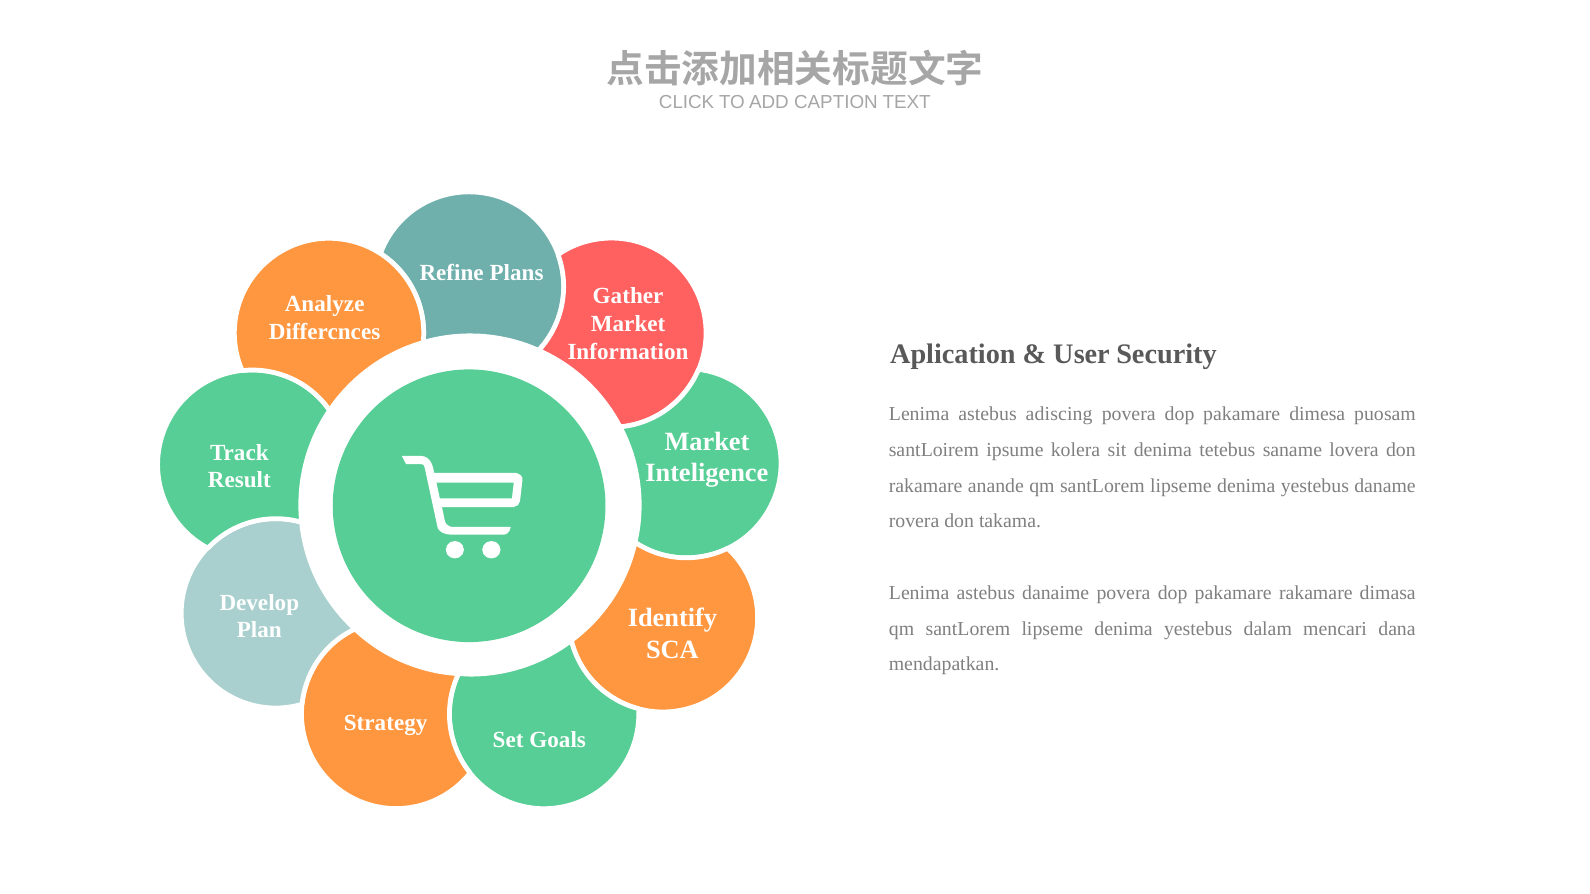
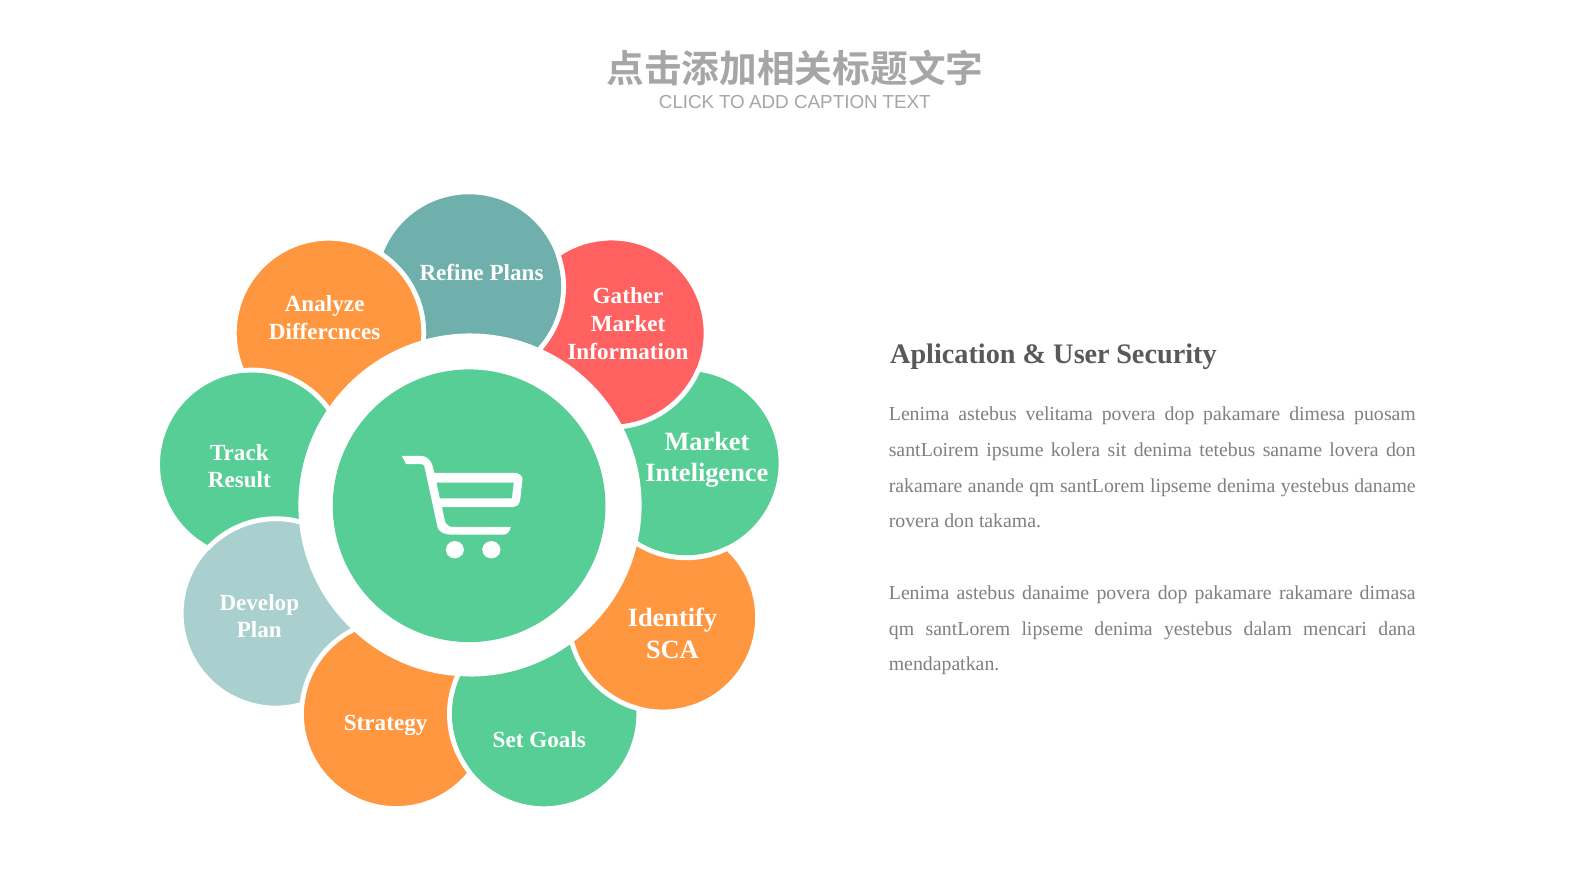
adiscing: adiscing -> velitama
